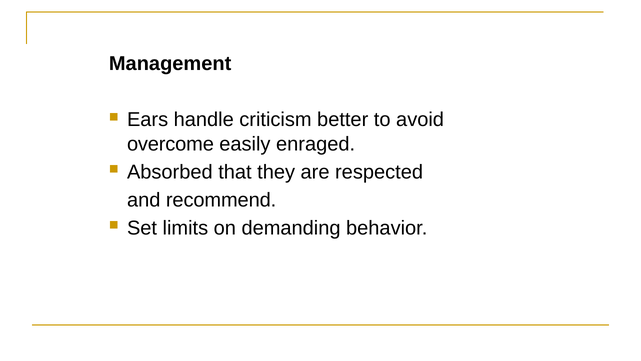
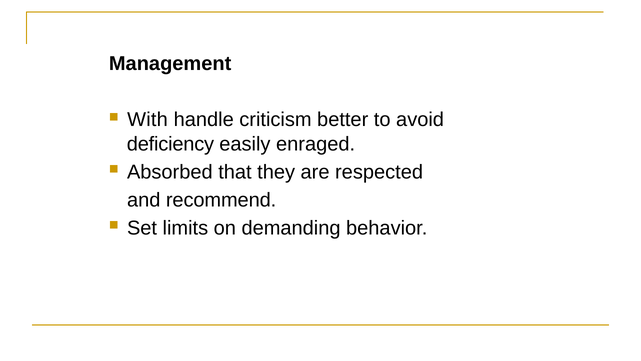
Ears: Ears -> With
overcome: overcome -> deficiency
